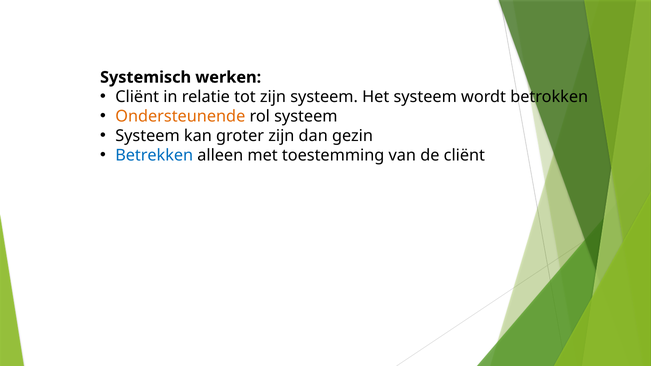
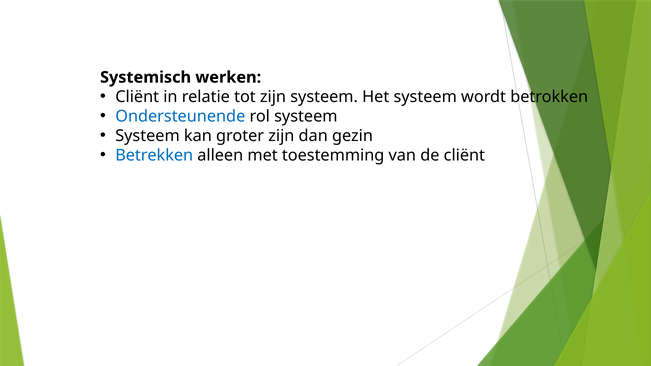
Ondersteunende colour: orange -> blue
